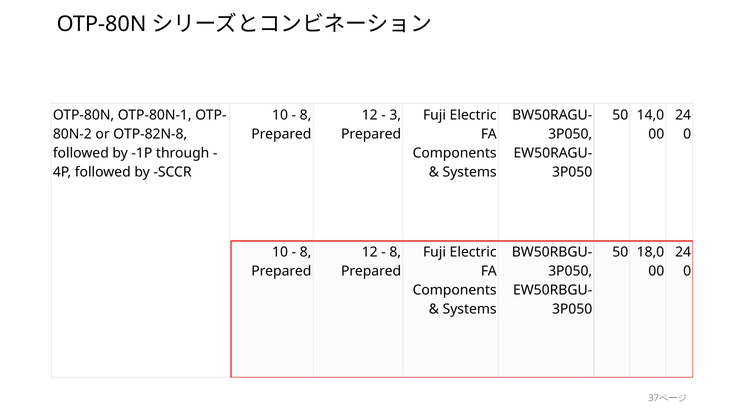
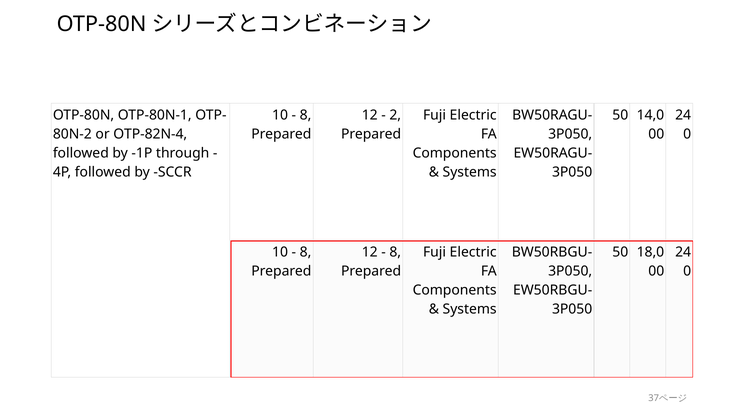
3: 3 -> 2
OTP-82N-8: OTP-82N-8 -> OTP-82N-4
